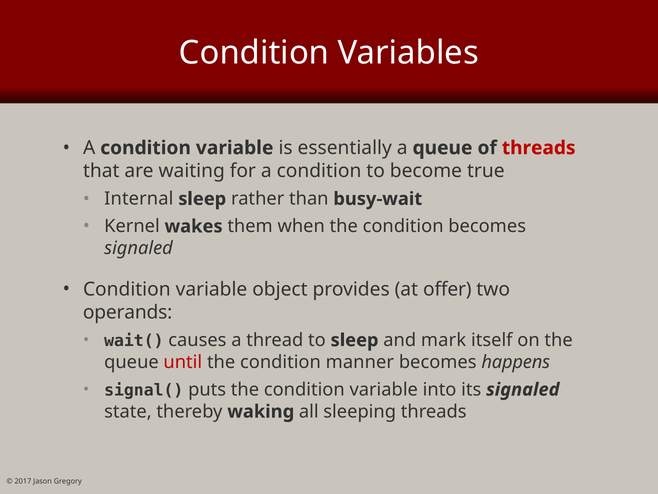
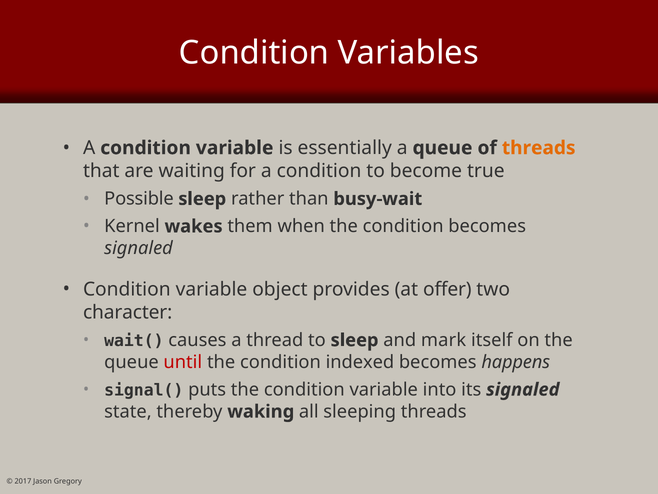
threads at (539, 148) colour: red -> orange
Internal: Internal -> Possible
operands: operands -> character
manner: manner -> indexed
